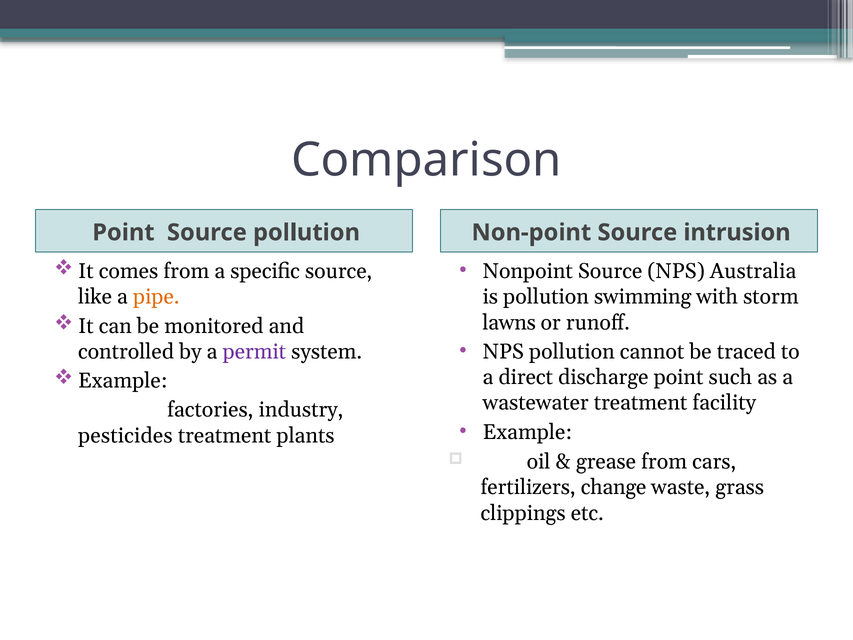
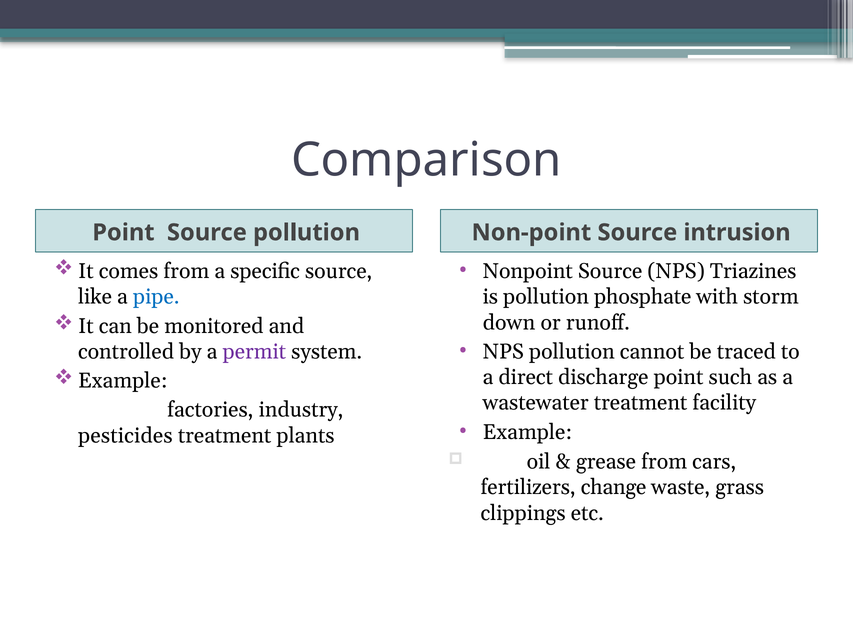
Australia: Australia -> Triazines
pipe colour: orange -> blue
swimming: swimming -> phosphate
lawns: lawns -> down
